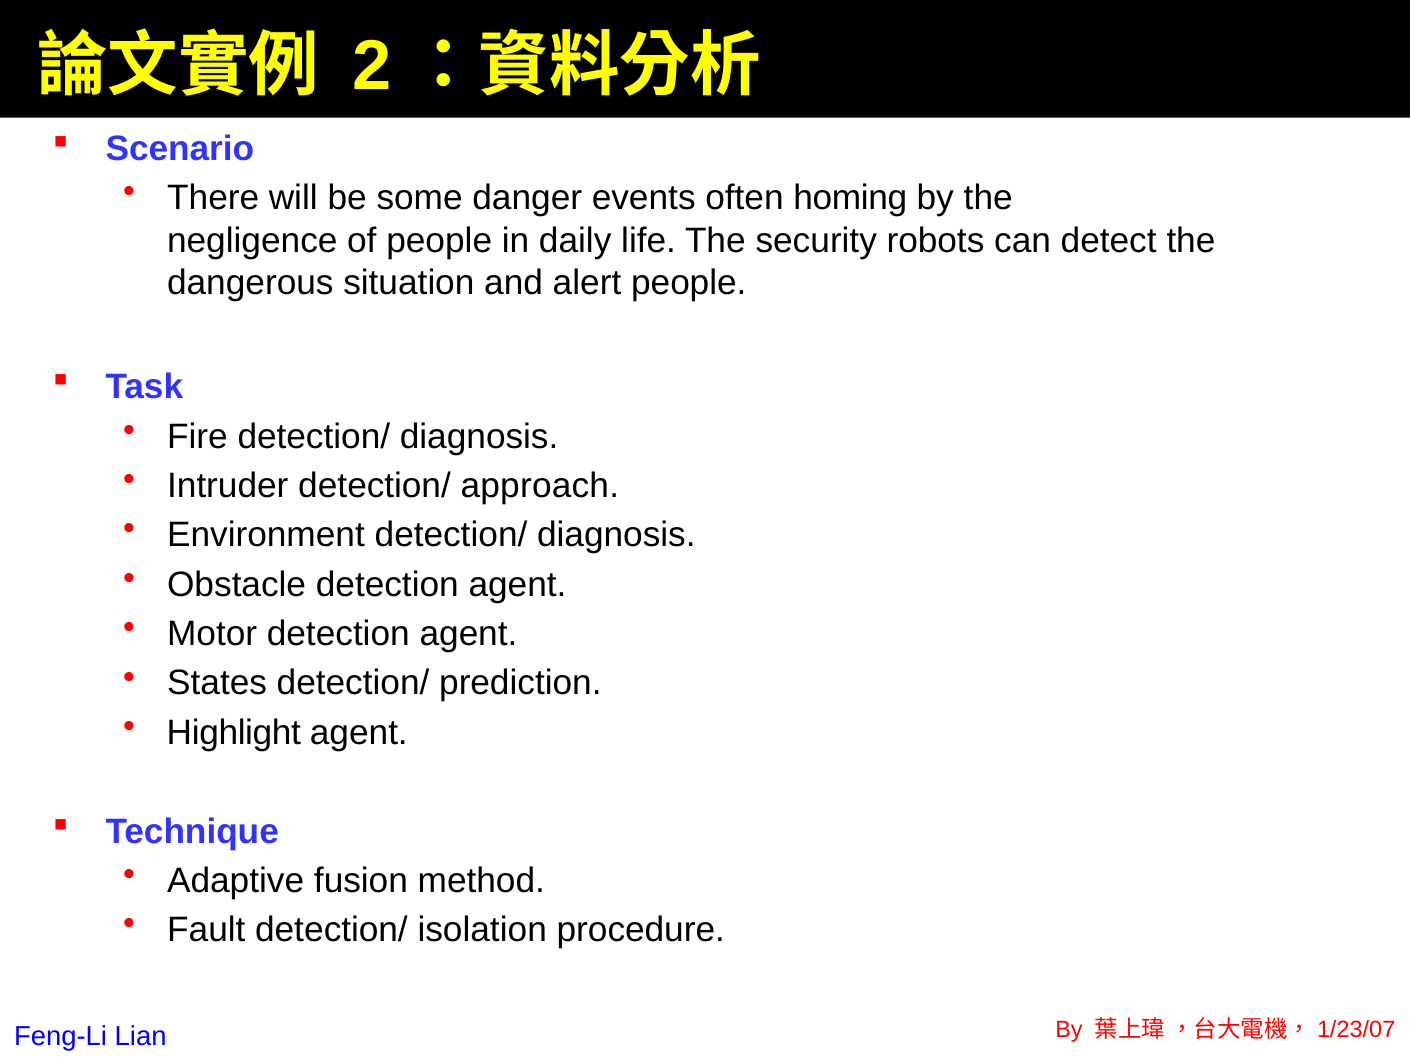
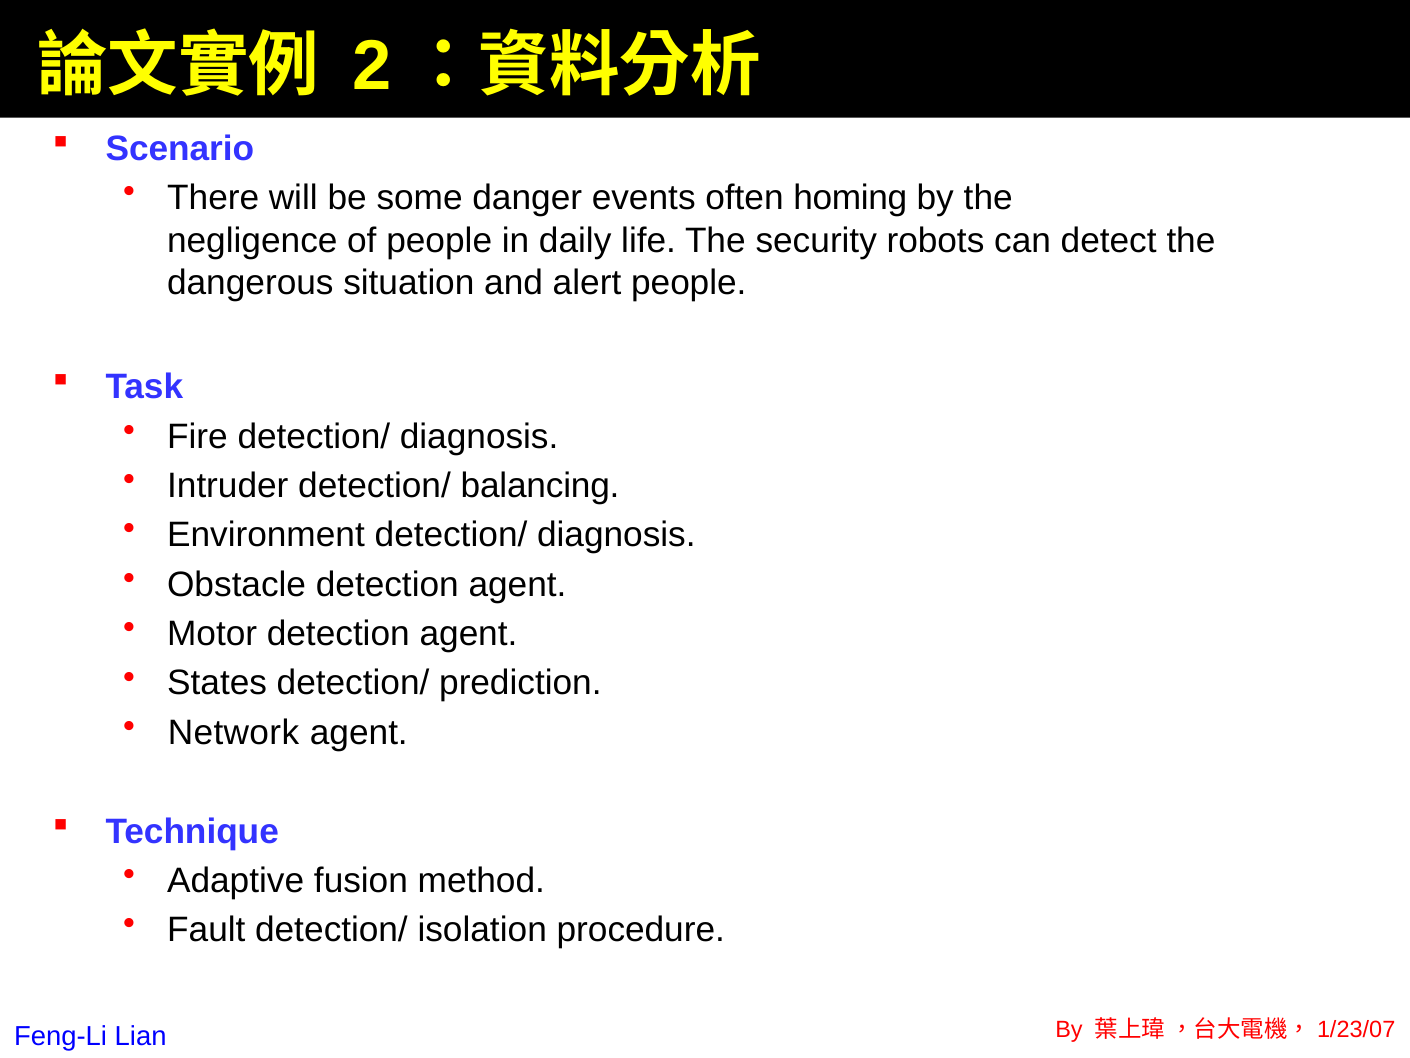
approach: approach -> balancing
Highlight: Highlight -> Network
